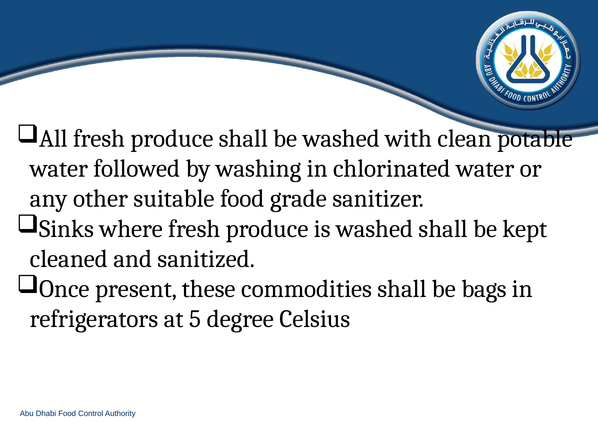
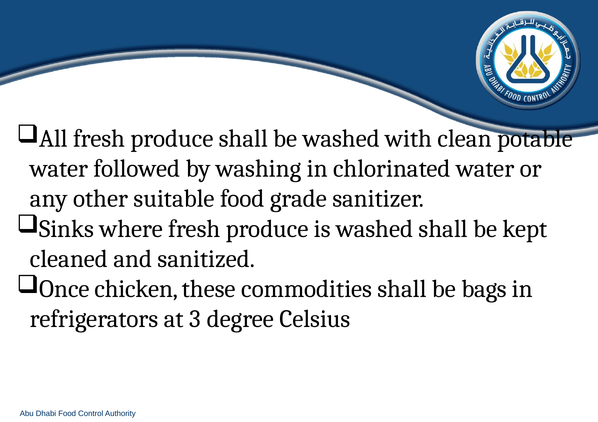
present: present -> chicken
5: 5 -> 3
